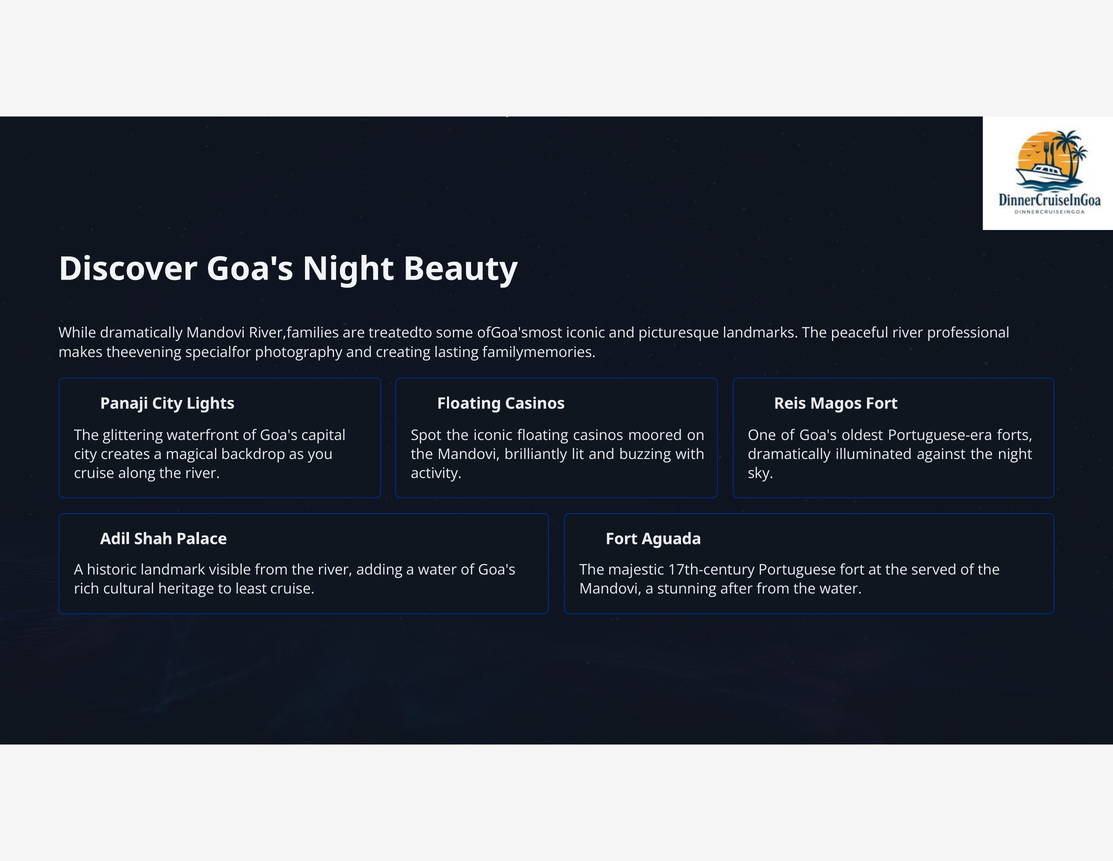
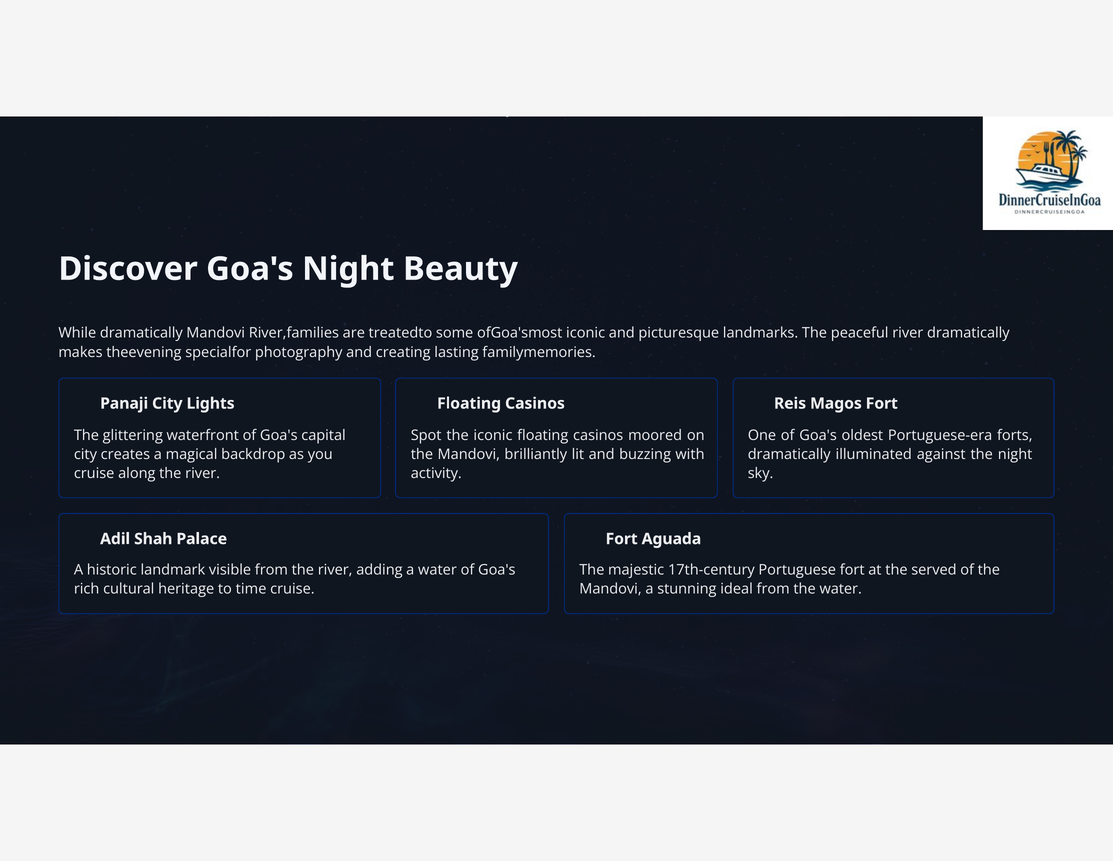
river professional: professional -> dramatically
least: least -> time
after: after -> ideal
